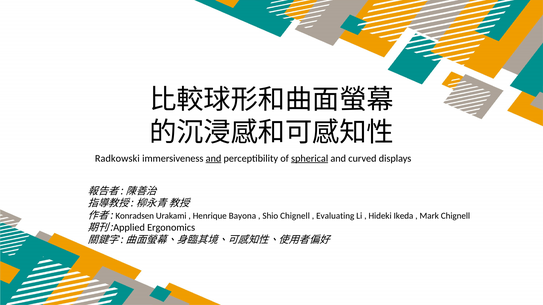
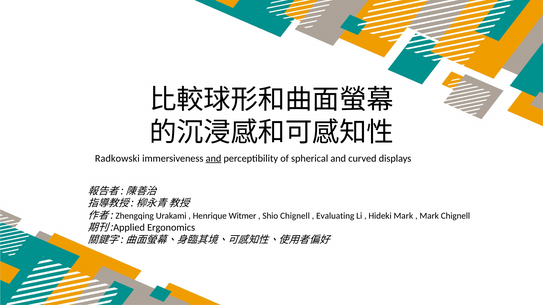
spherical underline: present -> none
Konradsen: Konradsen -> Zhengqing
Bayona: Bayona -> Witmer
Hideki Ikeda: Ikeda -> Mark
